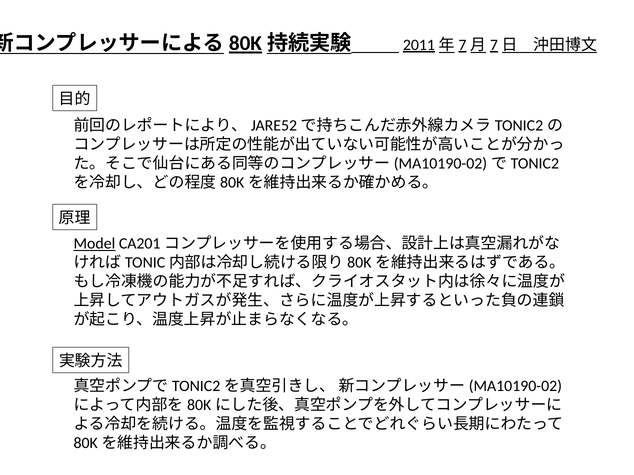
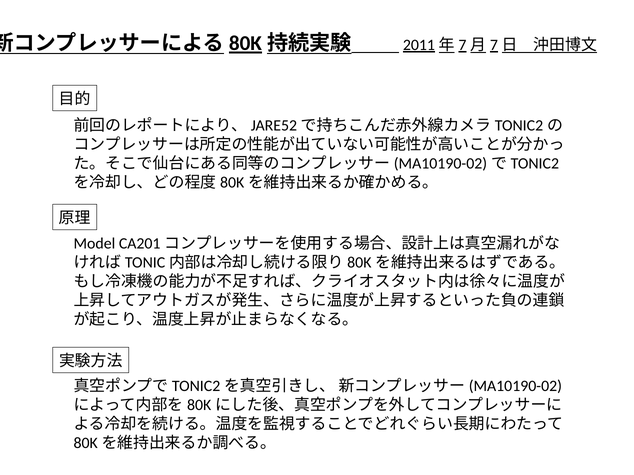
Model underline: present -> none
